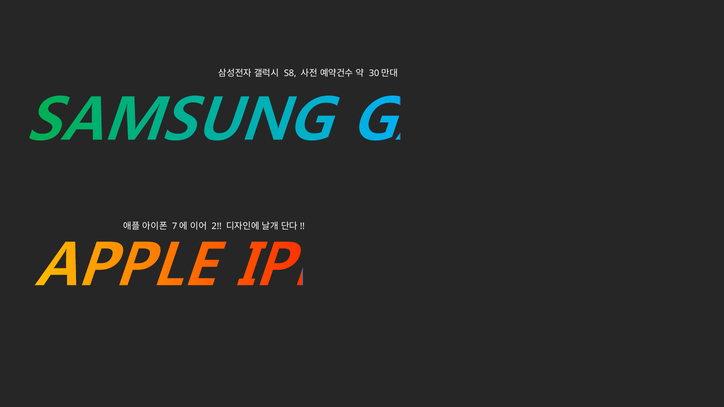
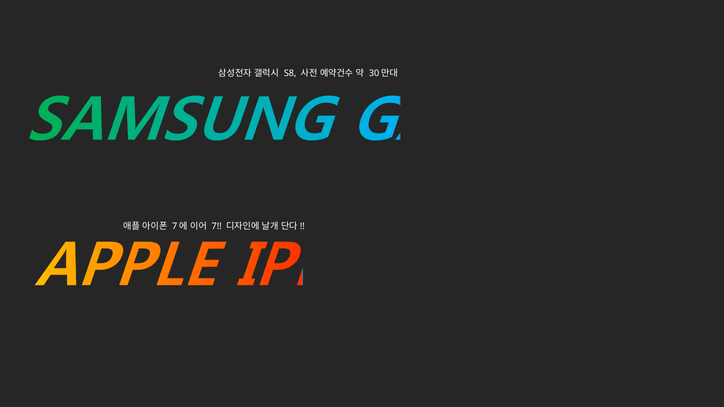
2: 2 -> 7
